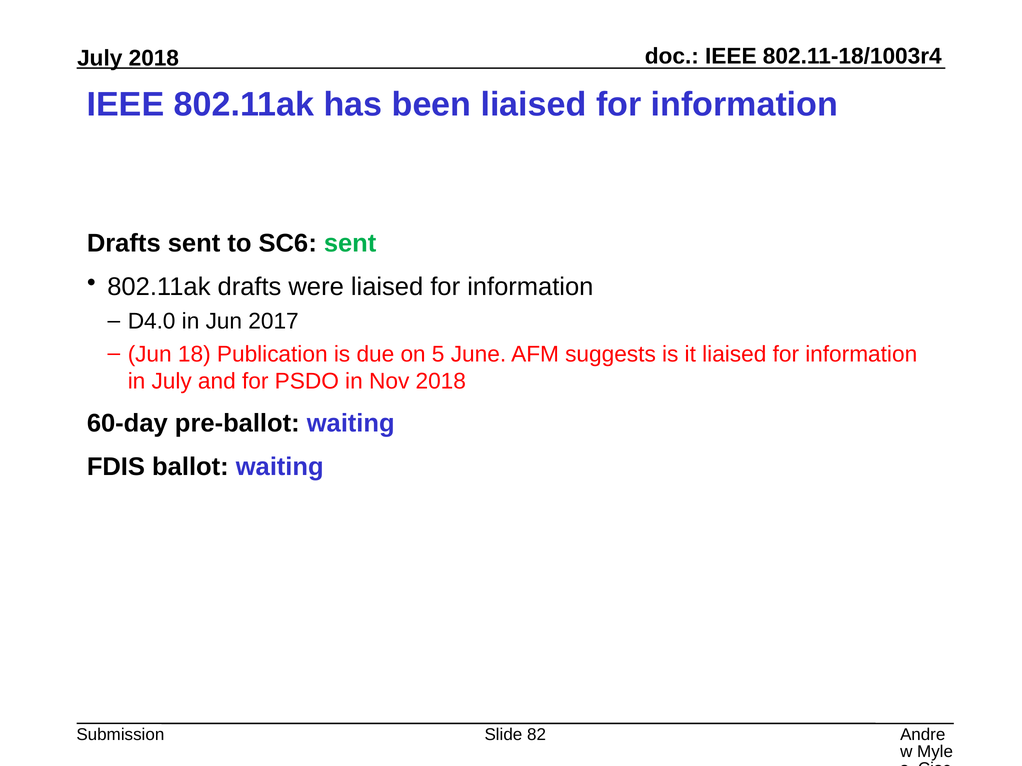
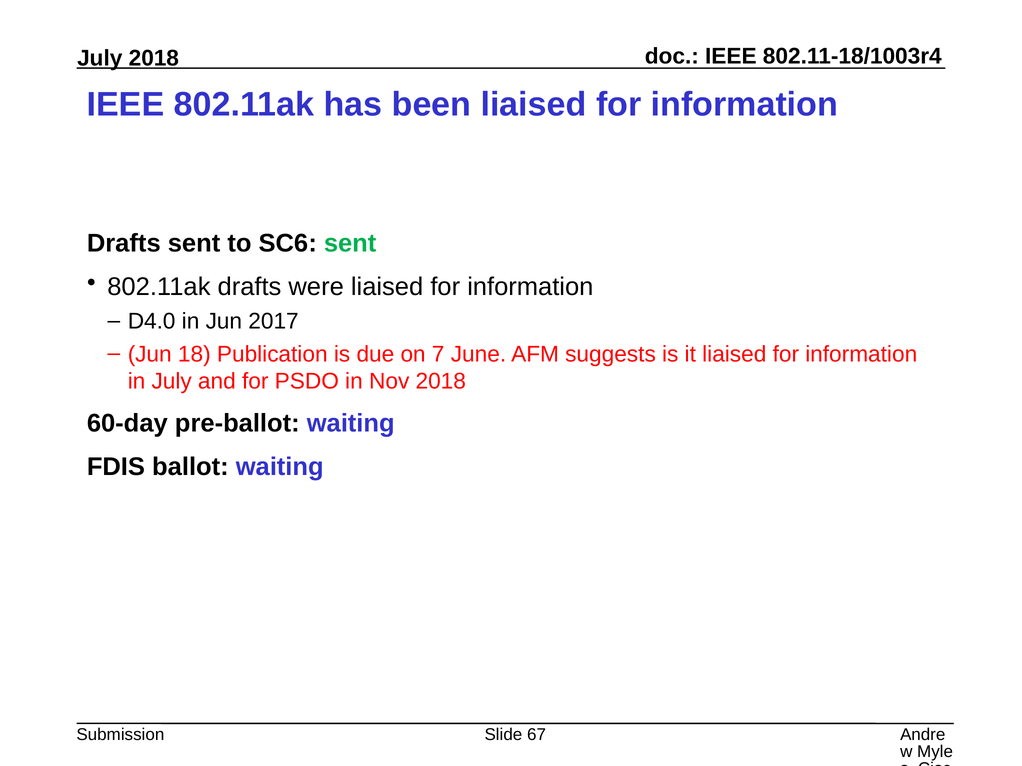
5: 5 -> 7
82: 82 -> 67
